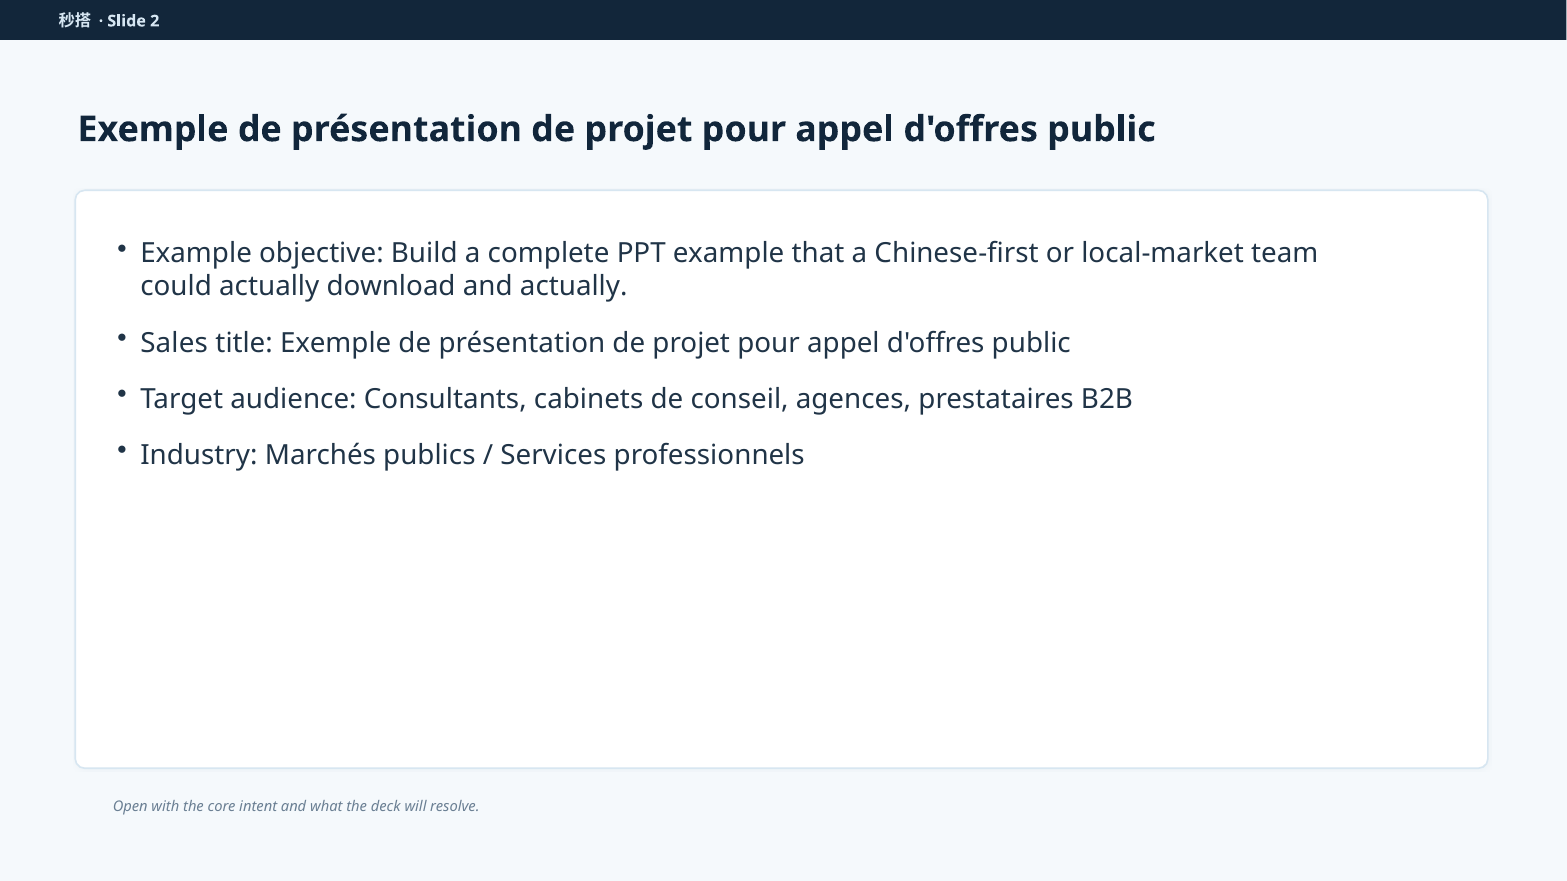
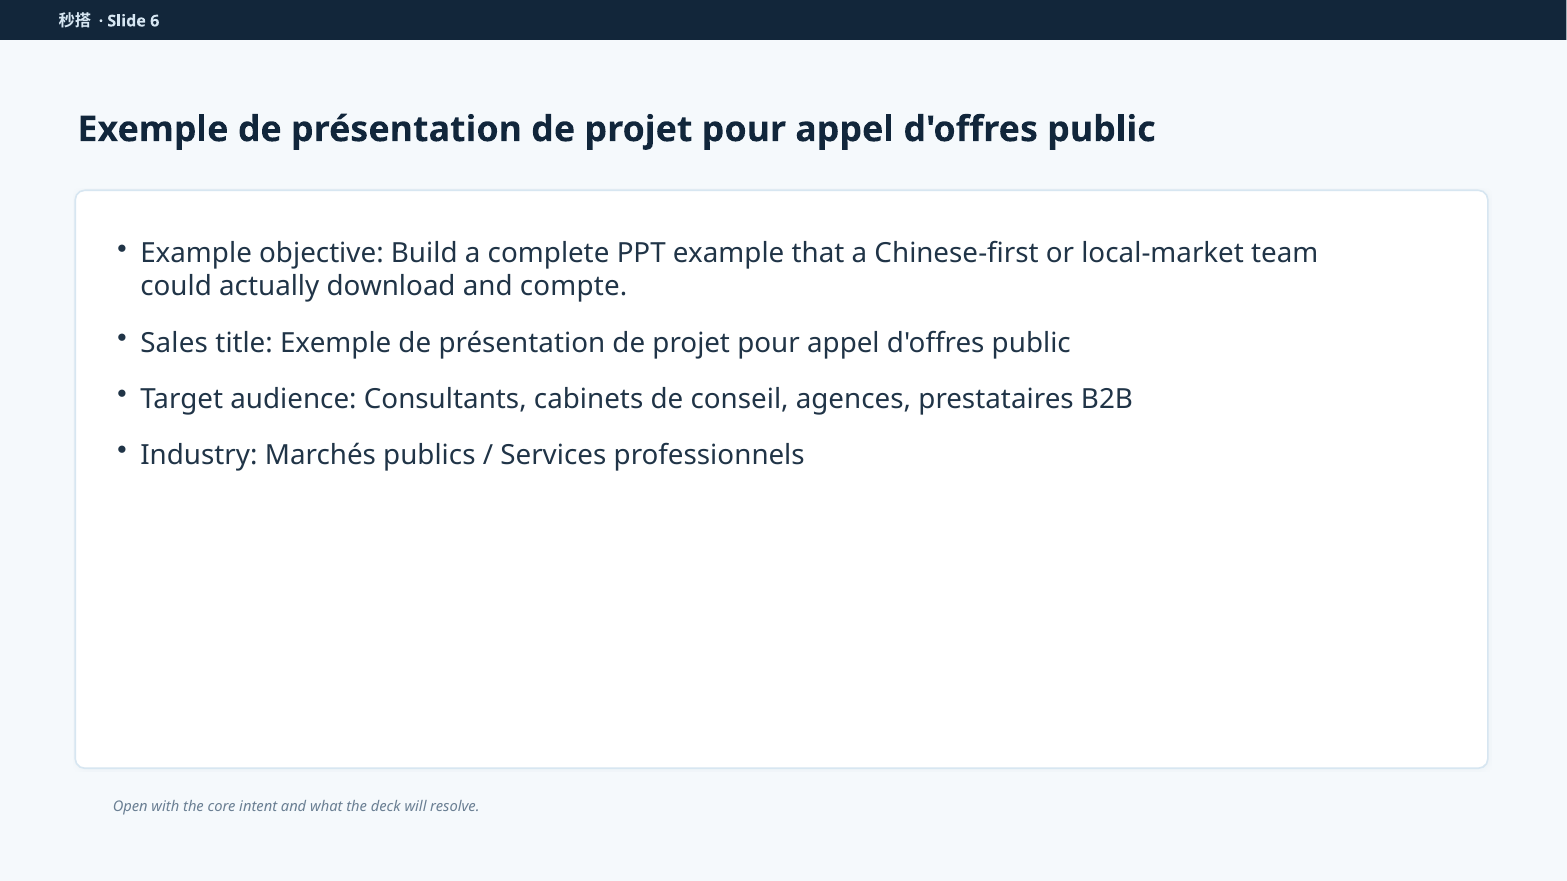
2: 2 -> 6
and actually: actually -> compte
